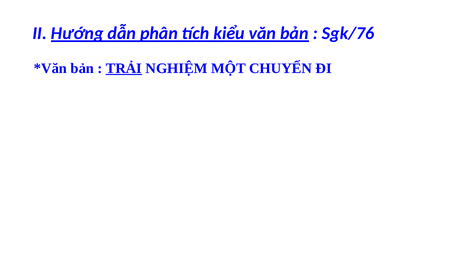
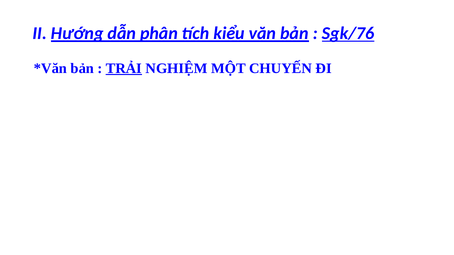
Sgk/76 underline: none -> present
